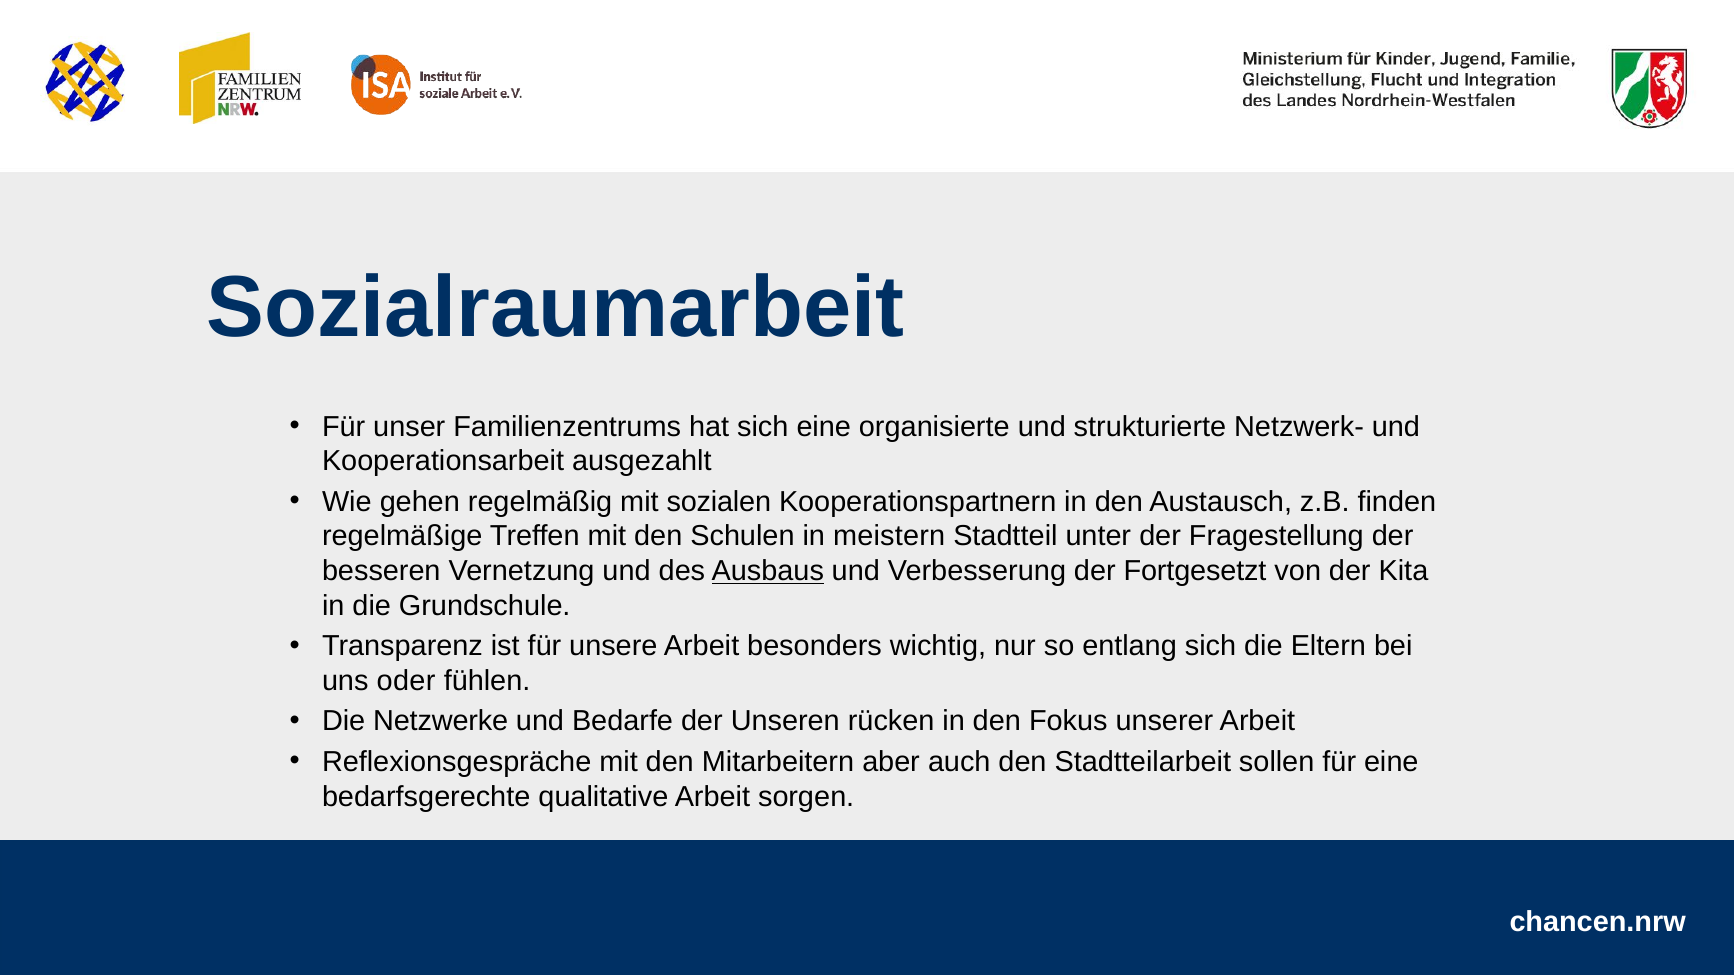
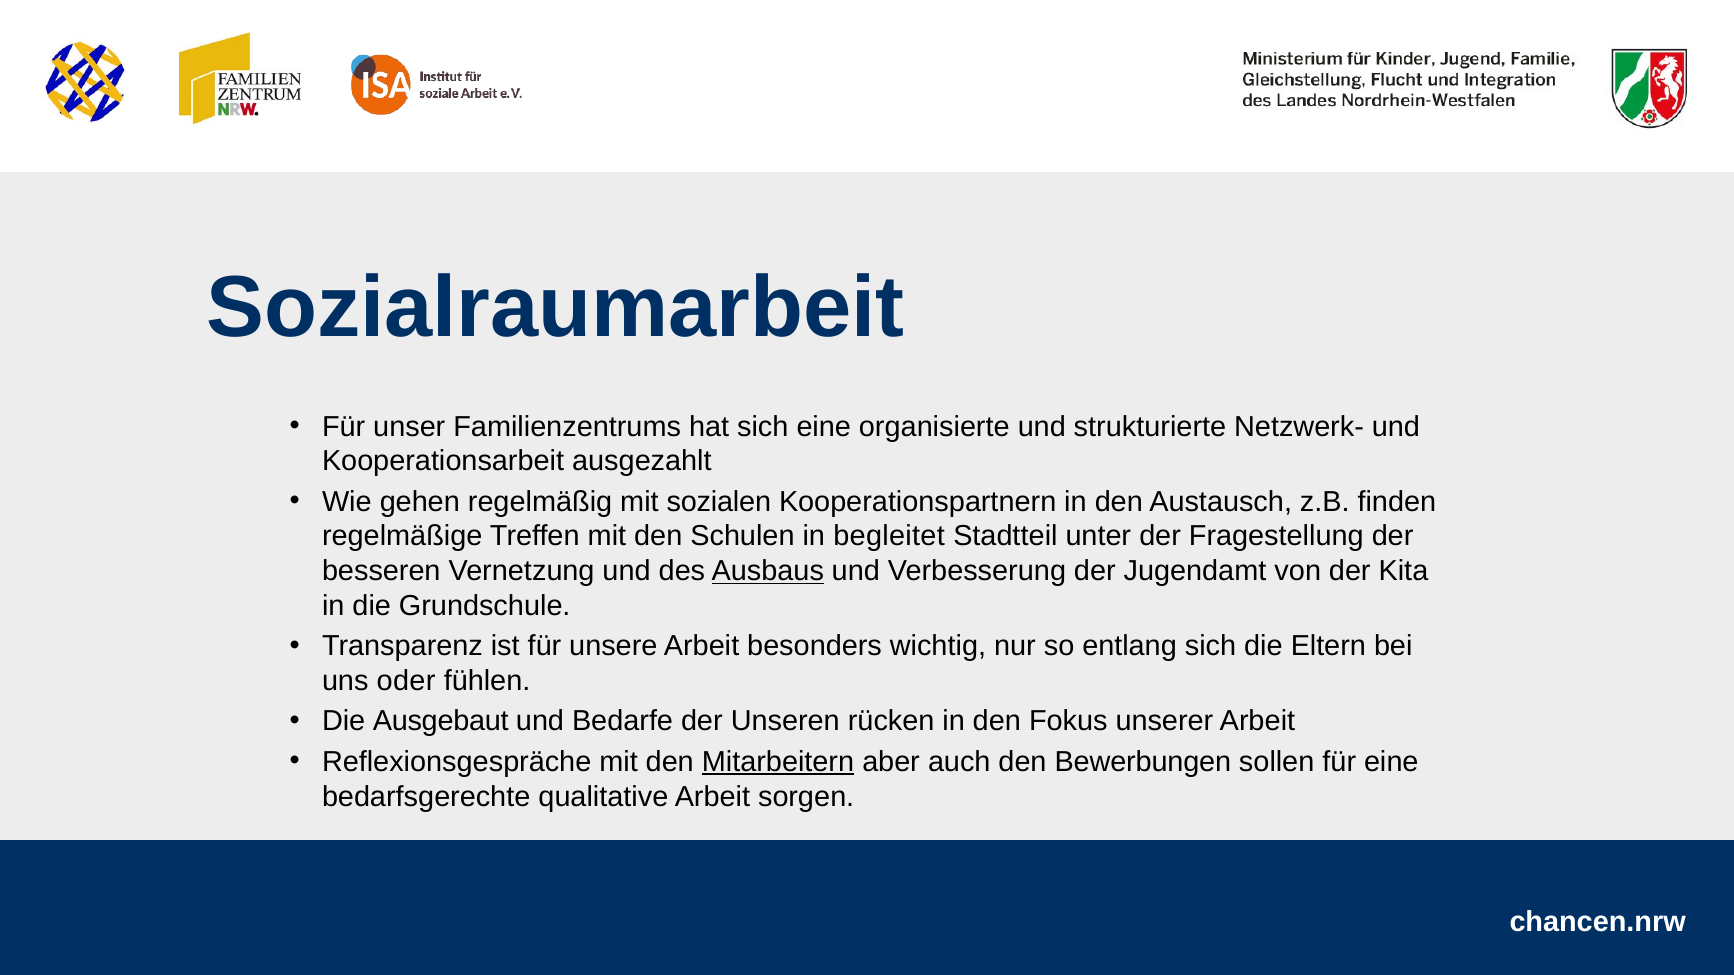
meistern: meistern -> begleitet
Fortgesetzt: Fortgesetzt -> Jugendamt
Netzwerke: Netzwerke -> Ausgebaut
Mitarbeitern underline: none -> present
Stadtteilarbeit: Stadtteilarbeit -> Bewerbungen
